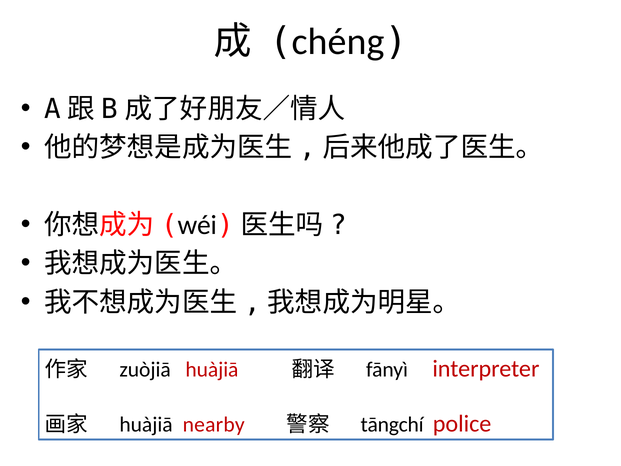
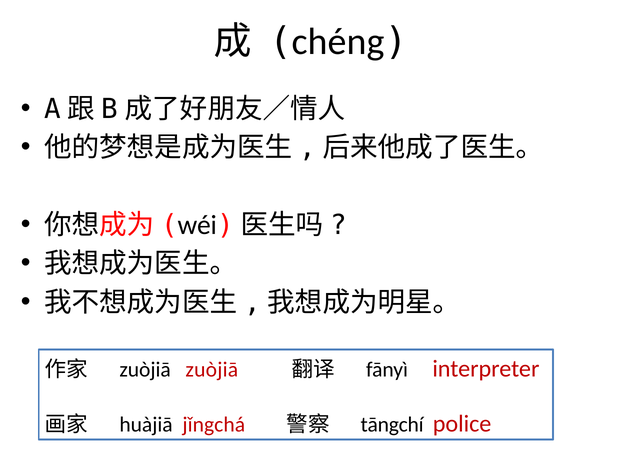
zuòjiā huàjiā: huàjiā -> zuòjiā
nearby: nearby -> jǐngchá
